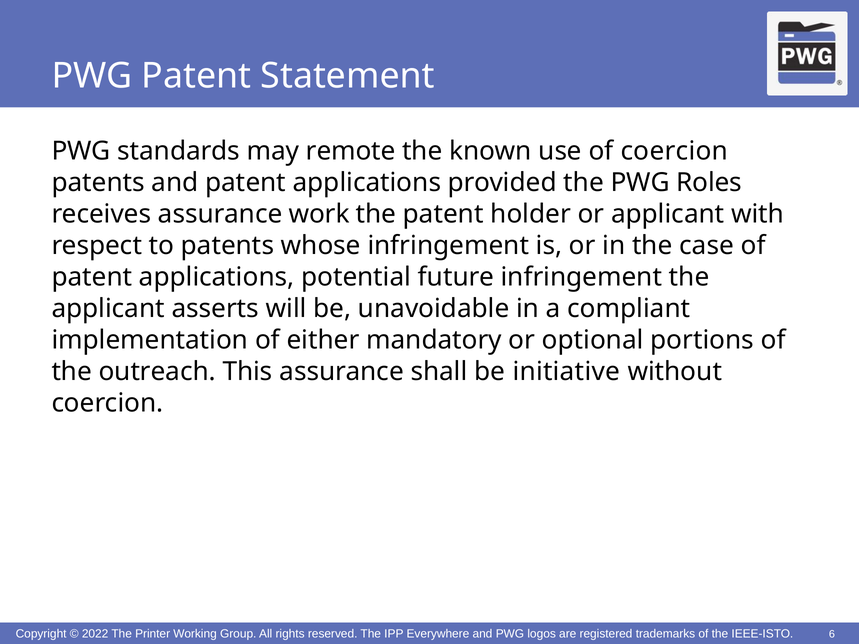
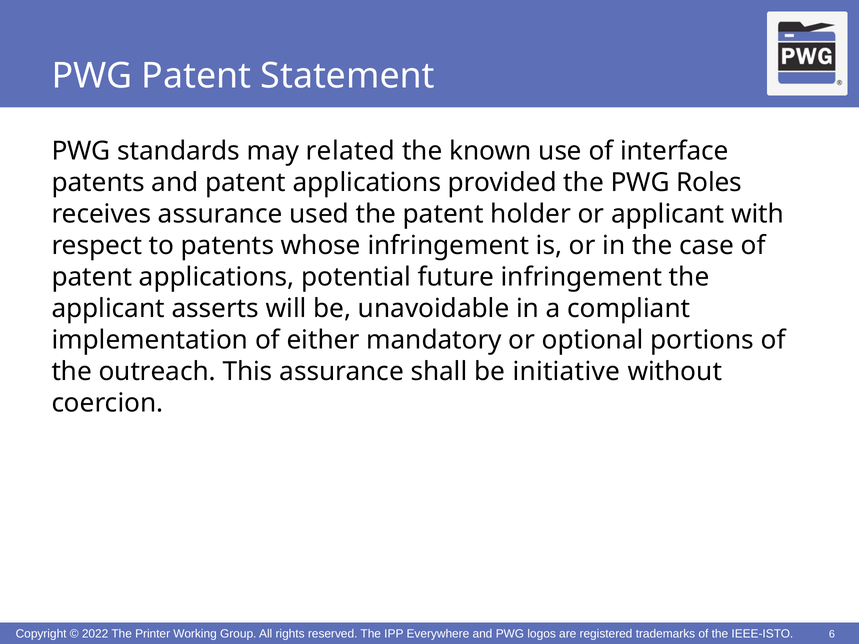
remote: remote -> related
of coercion: coercion -> interface
work: work -> used
